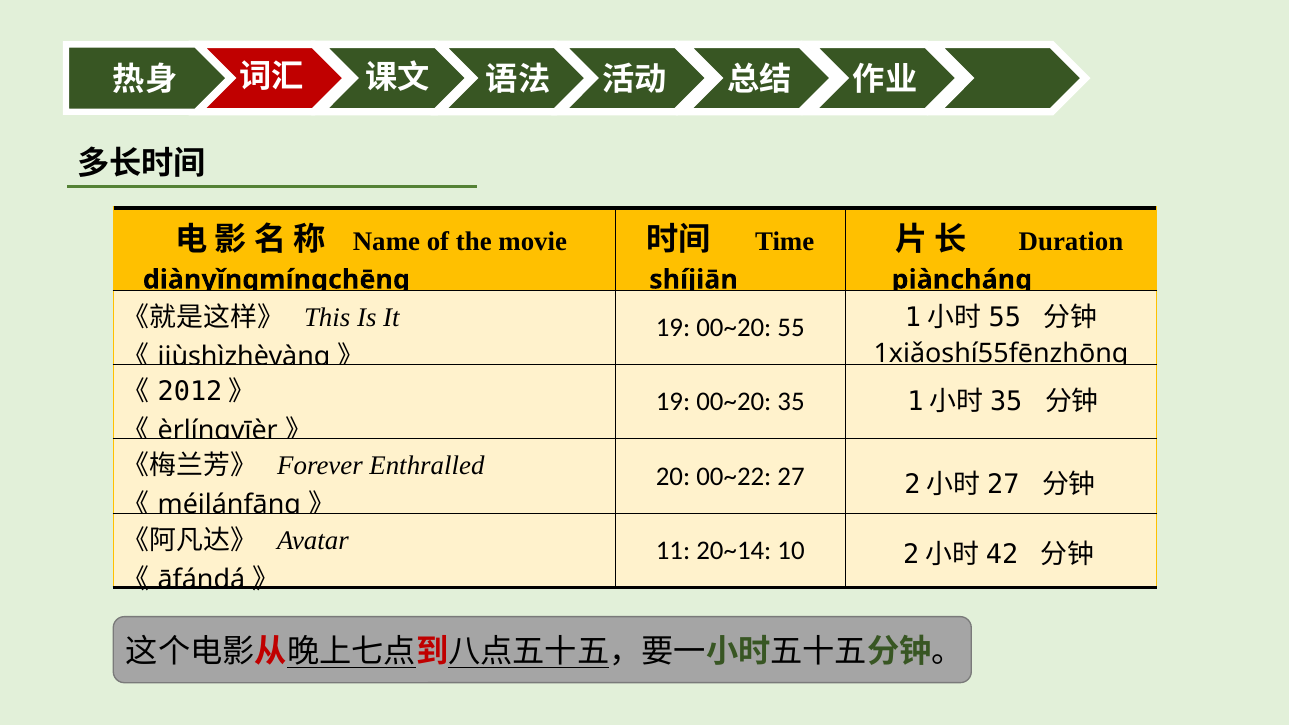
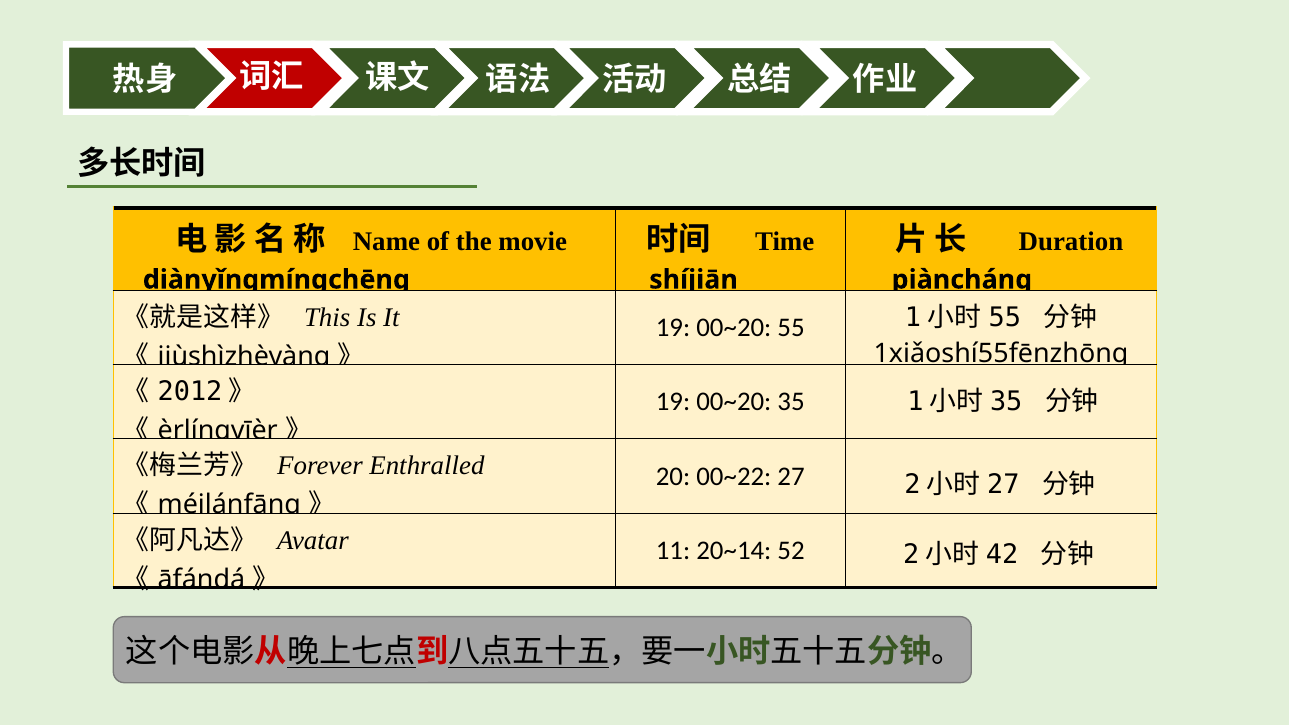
10: 10 -> 52
